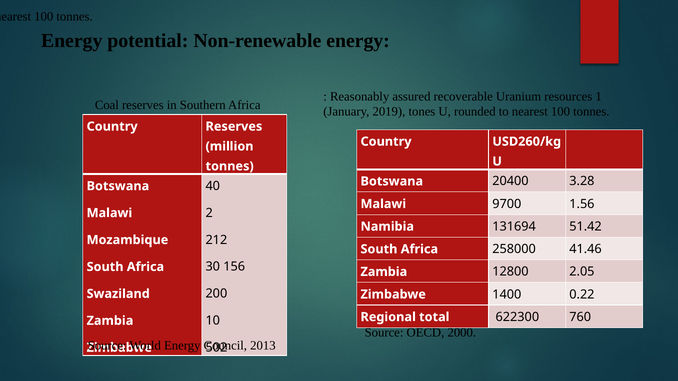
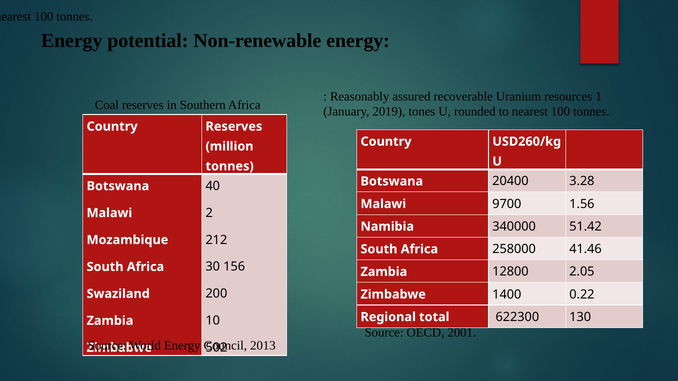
131694: 131694 -> 340000
760: 760 -> 130
2000: 2000 -> 2001
